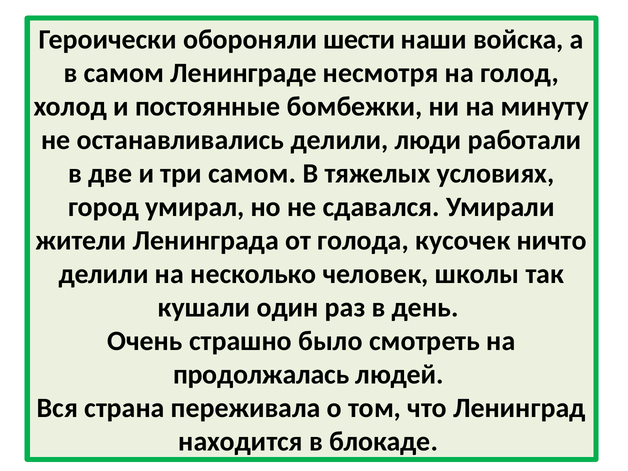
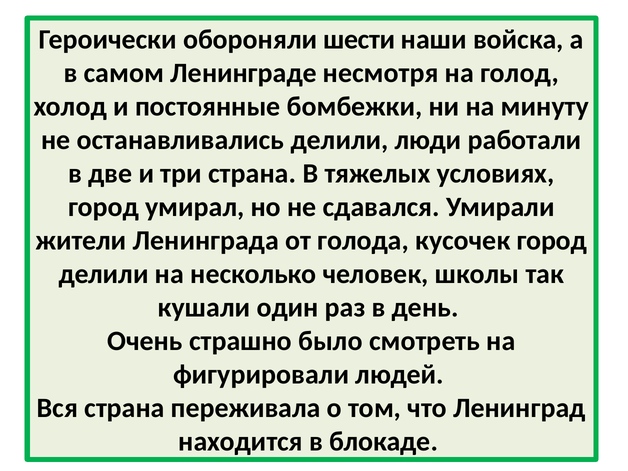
три самом: самом -> страна
кусочек ничто: ничто -> город
продолжалась: продолжалась -> фигурировали
